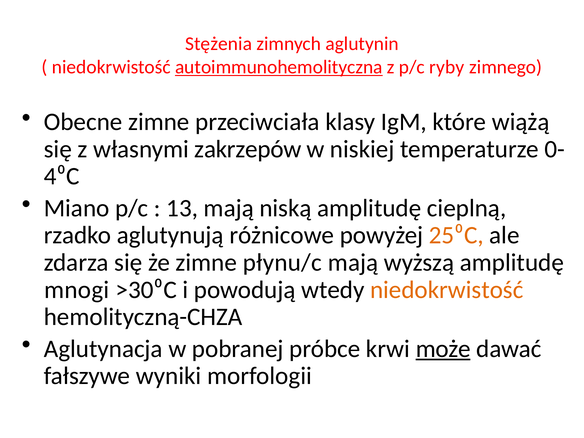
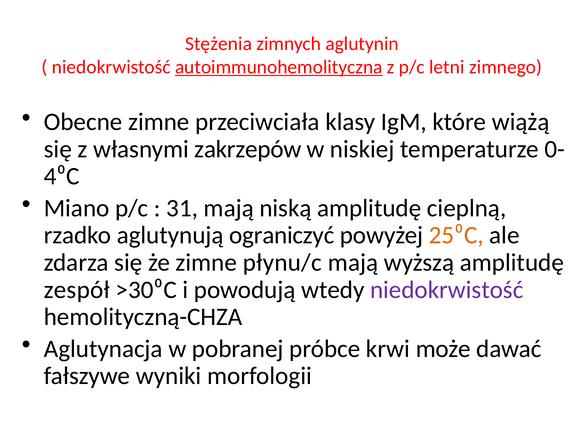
ryby: ryby -> letni
13: 13 -> 31
różnicowe: różnicowe -> ograniczyć
mnogi: mnogi -> zespół
niedokrwistość at (447, 290) colour: orange -> purple
może underline: present -> none
